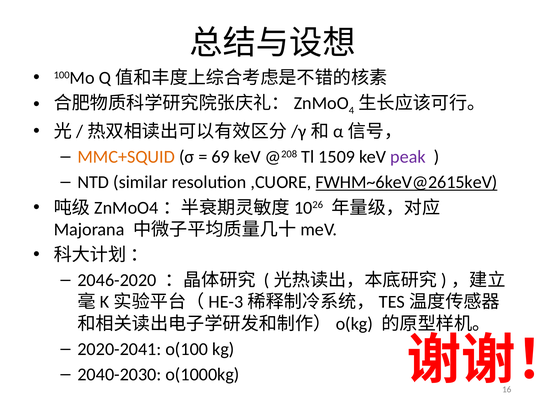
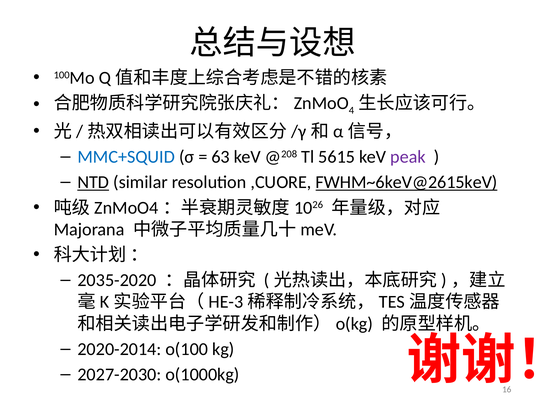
MMC+SQUID colour: orange -> blue
69: 69 -> 63
1509: 1509 -> 5615
NTD underline: none -> present
2046-2020: 2046-2020 -> 2035-2020
2020-2041: 2020-2041 -> 2020-2014
2040-2030: 2040-2030 -> 2027-2030
